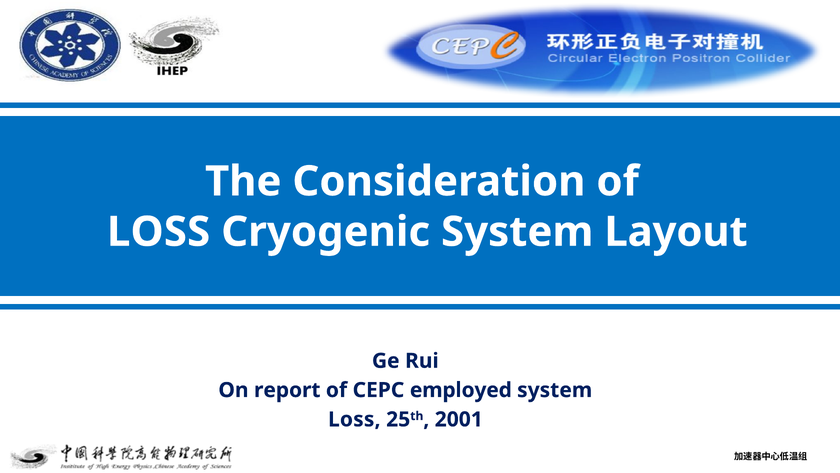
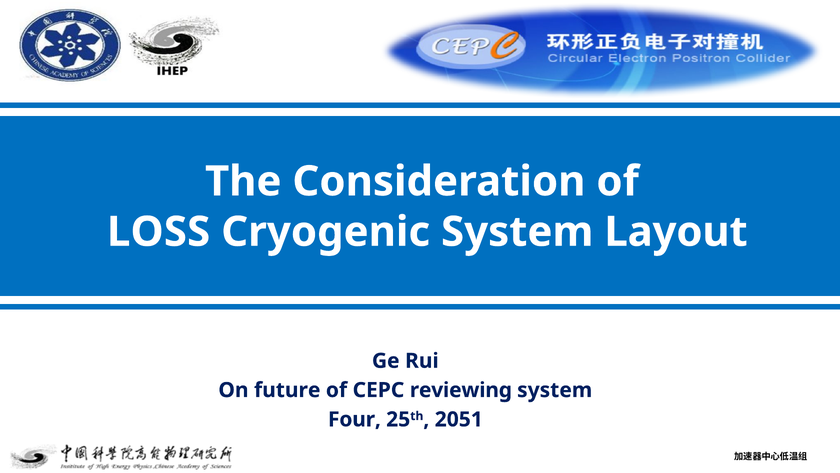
report: report -> future
employed: employed -> reviewing
Loss at (354, 419): Loss -> Four
2001: 2001 -> 2051
